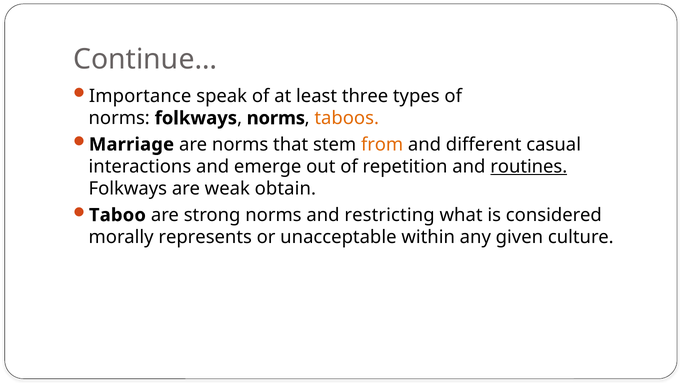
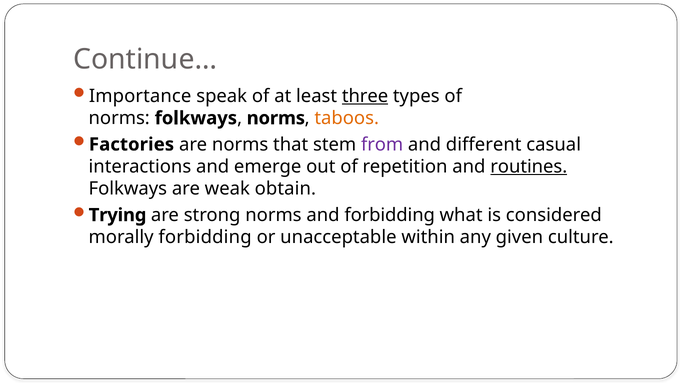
three underline: none -> present
Marriage: Marriage -> Factories
from colour: orange -> purple
Taboo: Taboo -> Trying
and restricting: restricting -> forbidding
morally represents: represents -> forbidding
